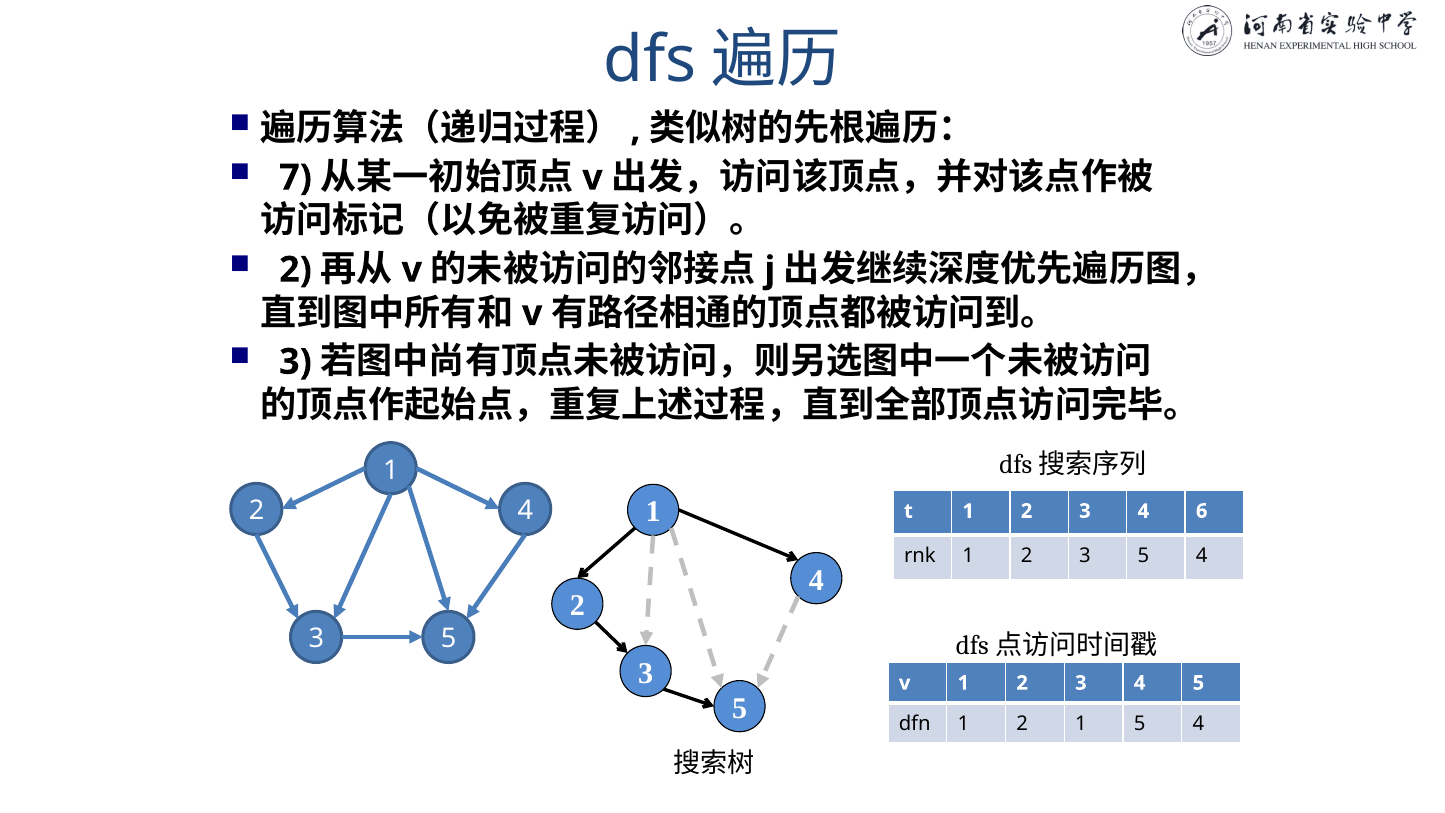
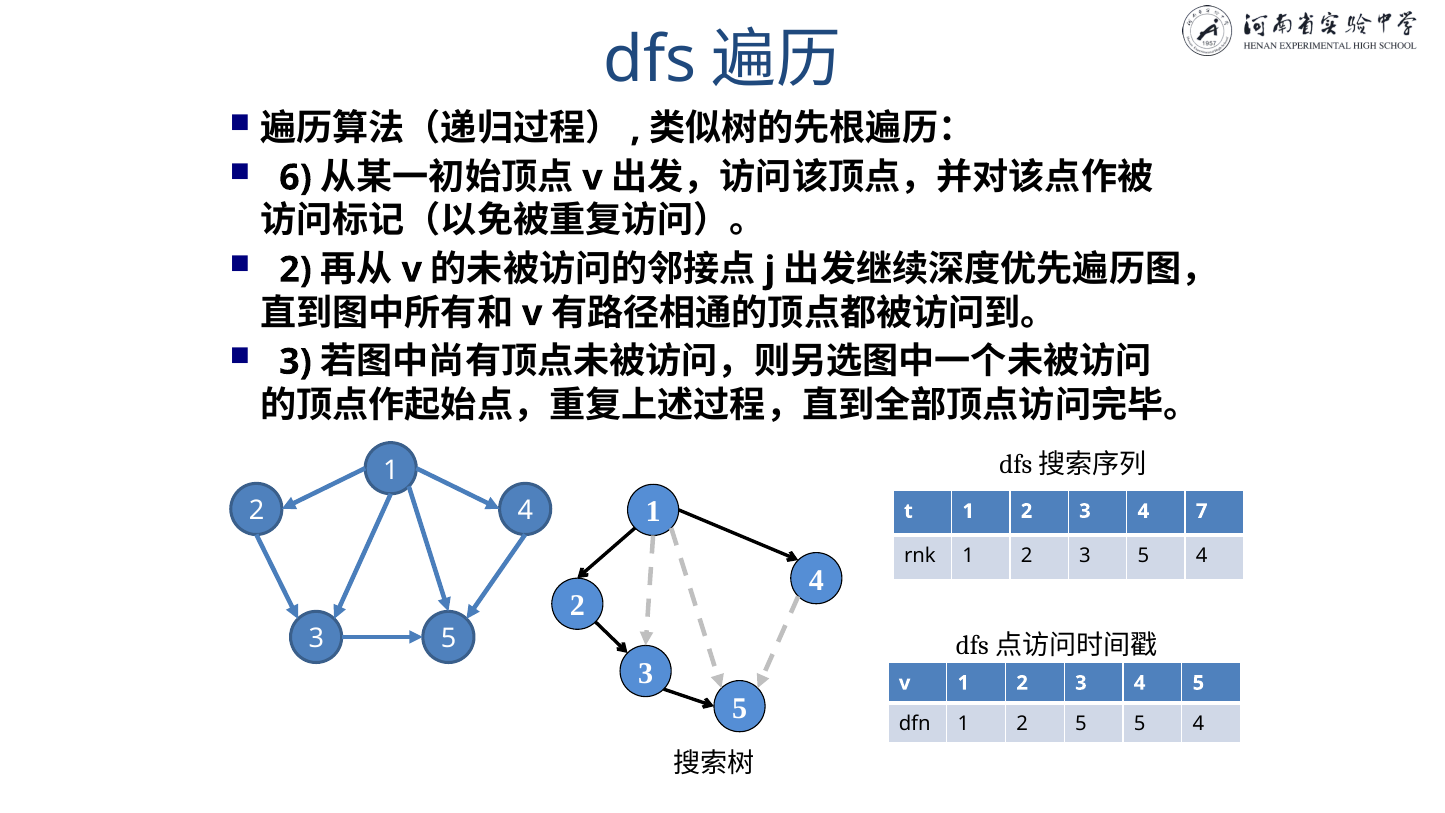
7: 7 -> 6
6: 6 -> 7
dfn 1 2 1: 1 -> 5
